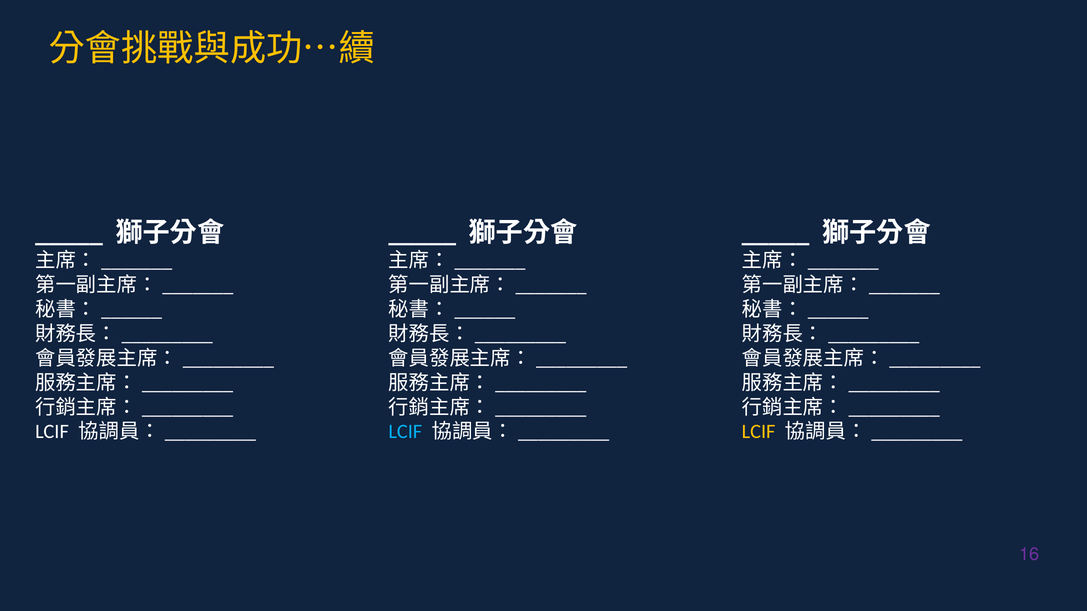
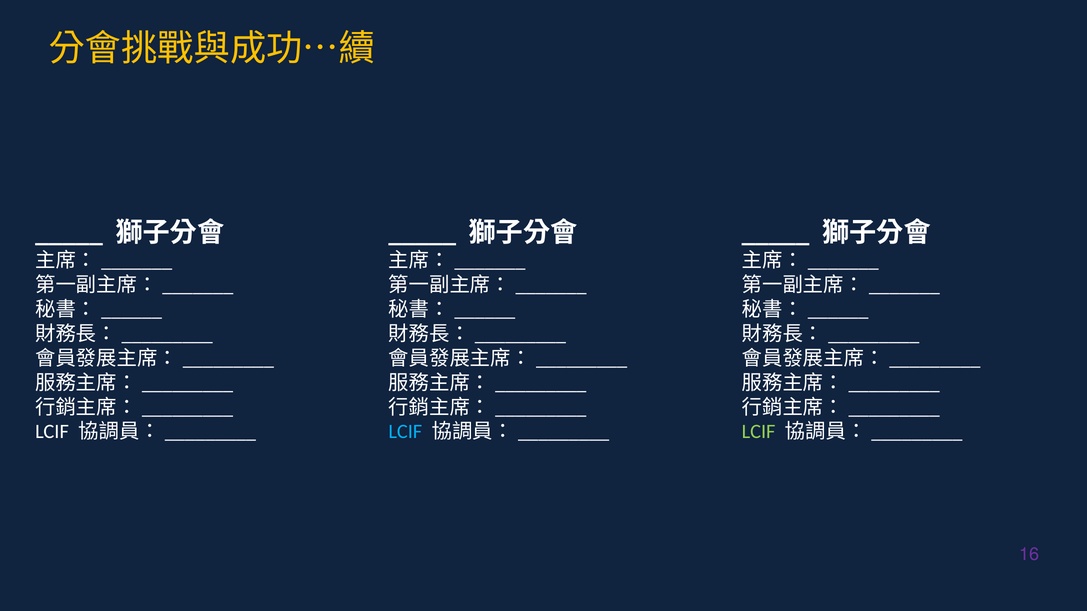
LCIF at (759, 432) colour: yellow -> light green
